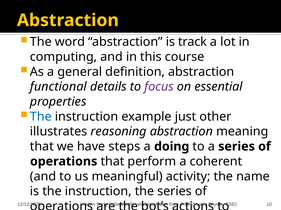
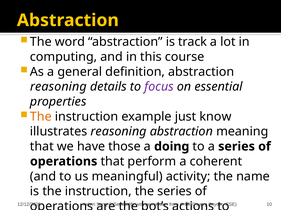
functional at (58, 87): functional -> reasoning
The at (41, 117) colour: blue -> orange
other: other -> know
steps: steps -> those
